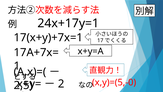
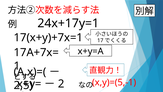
x,y)=(5,-0: x,y)=(5,-0 -> x,y)=(5,-1
